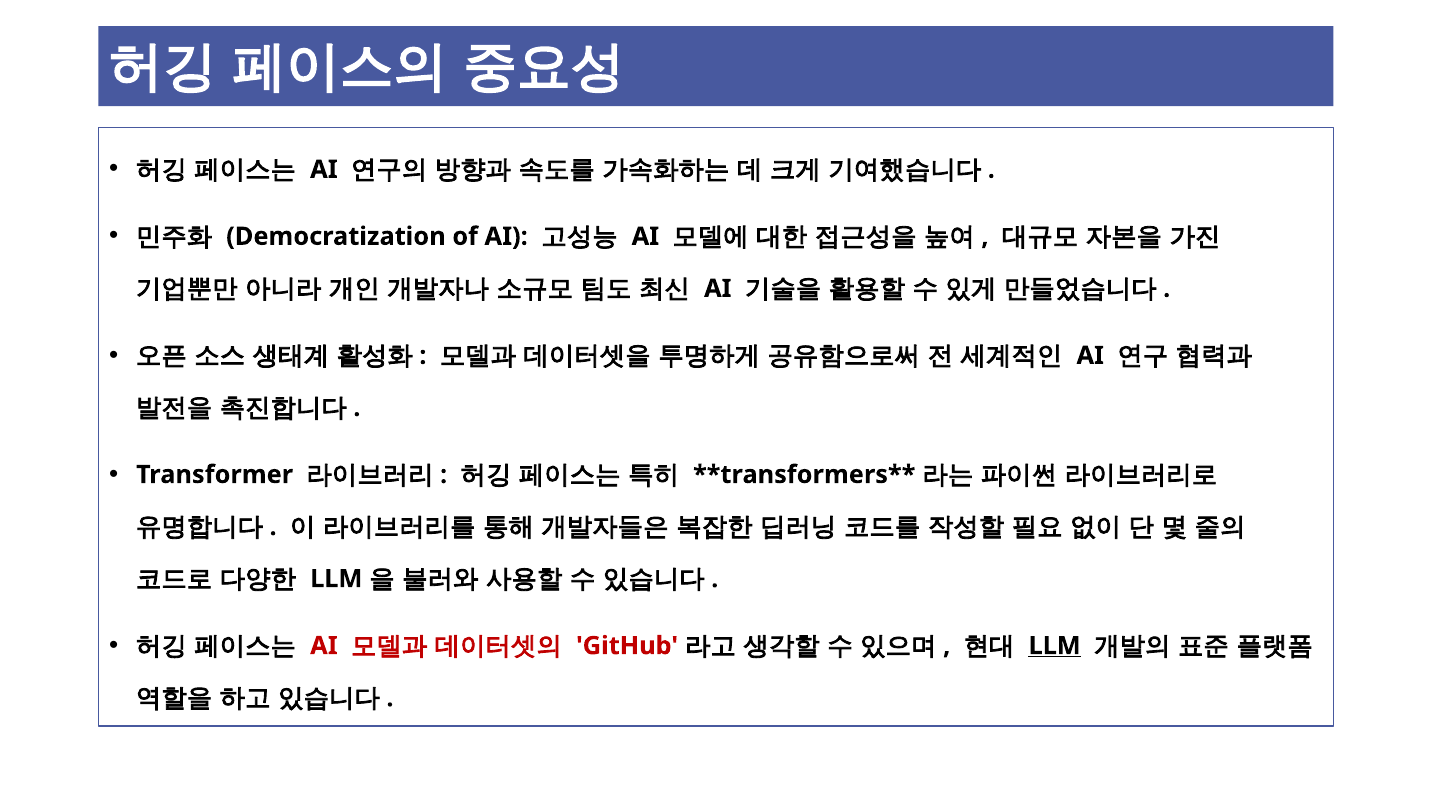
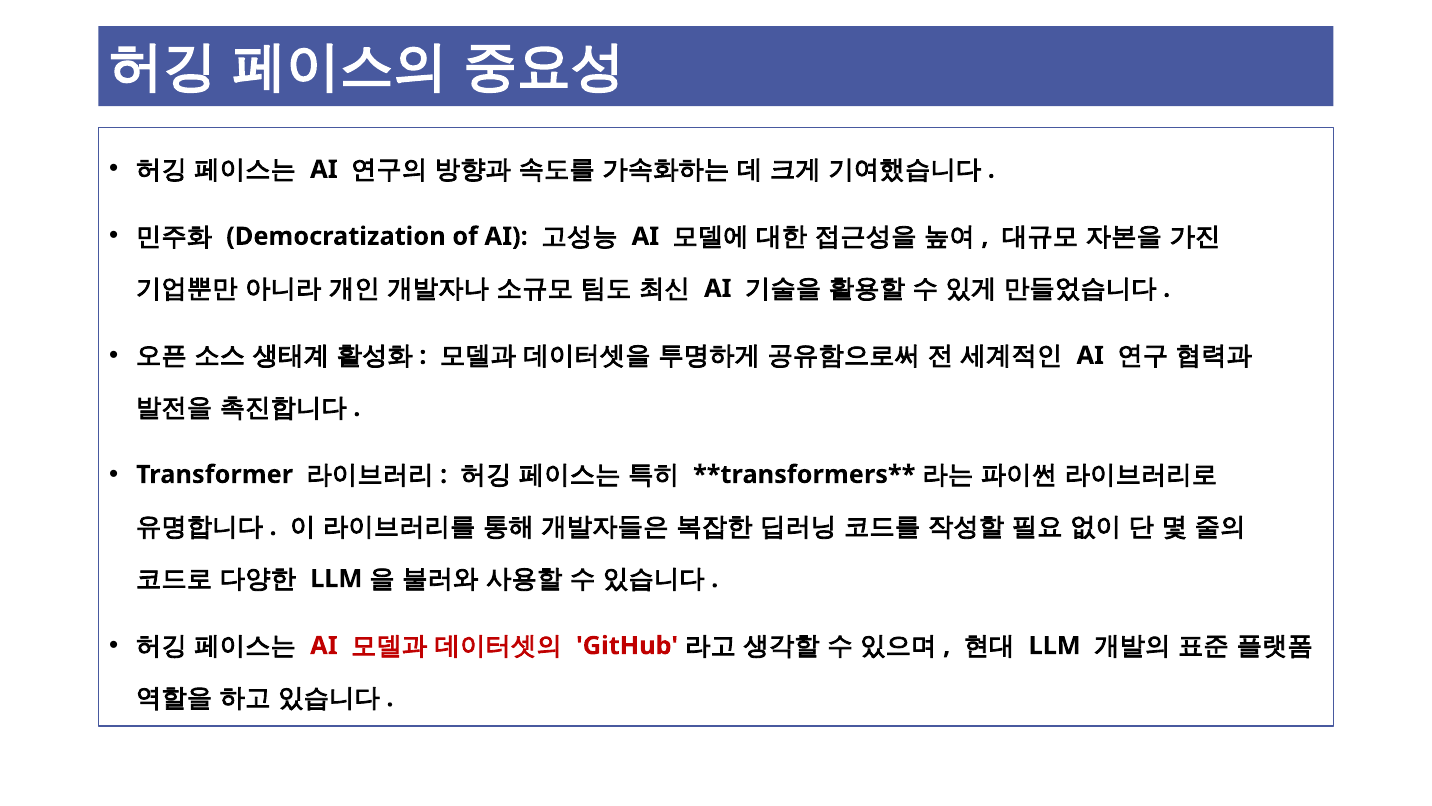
LLM at (1055, 645) underline: present -> none
